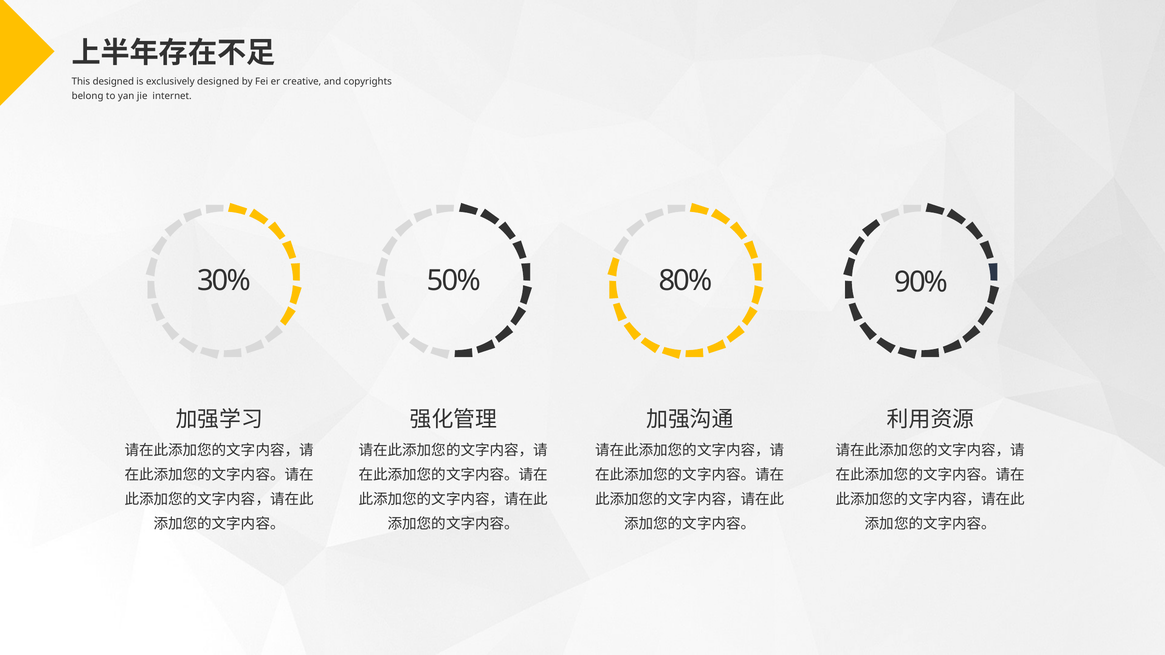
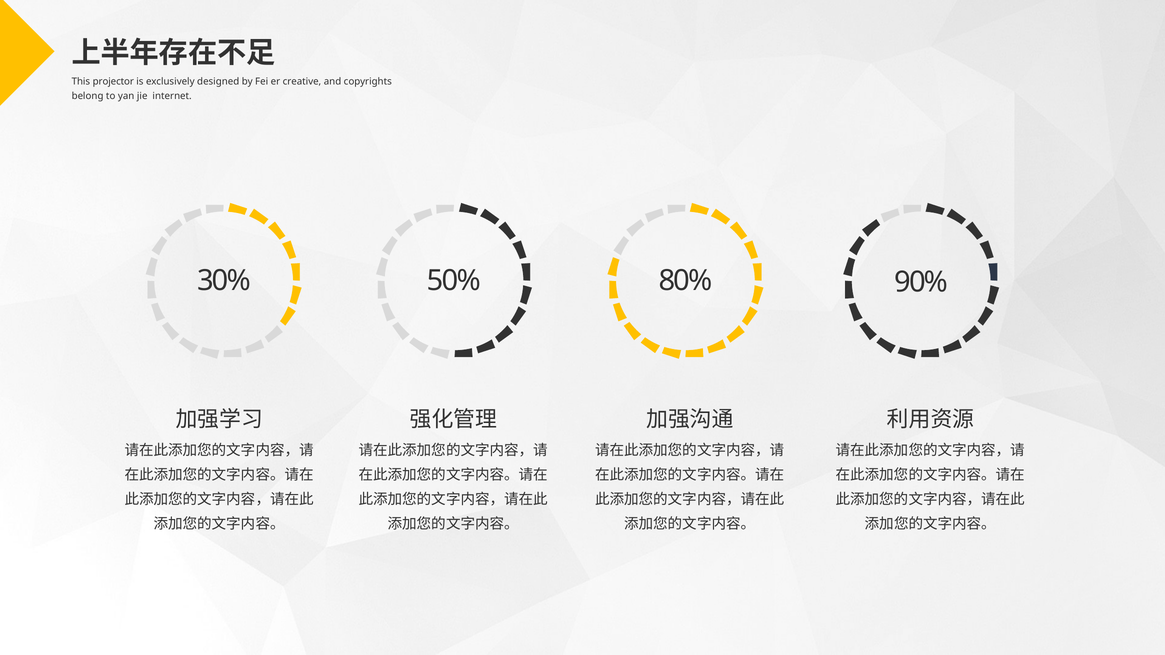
This designed: designed -> projector
